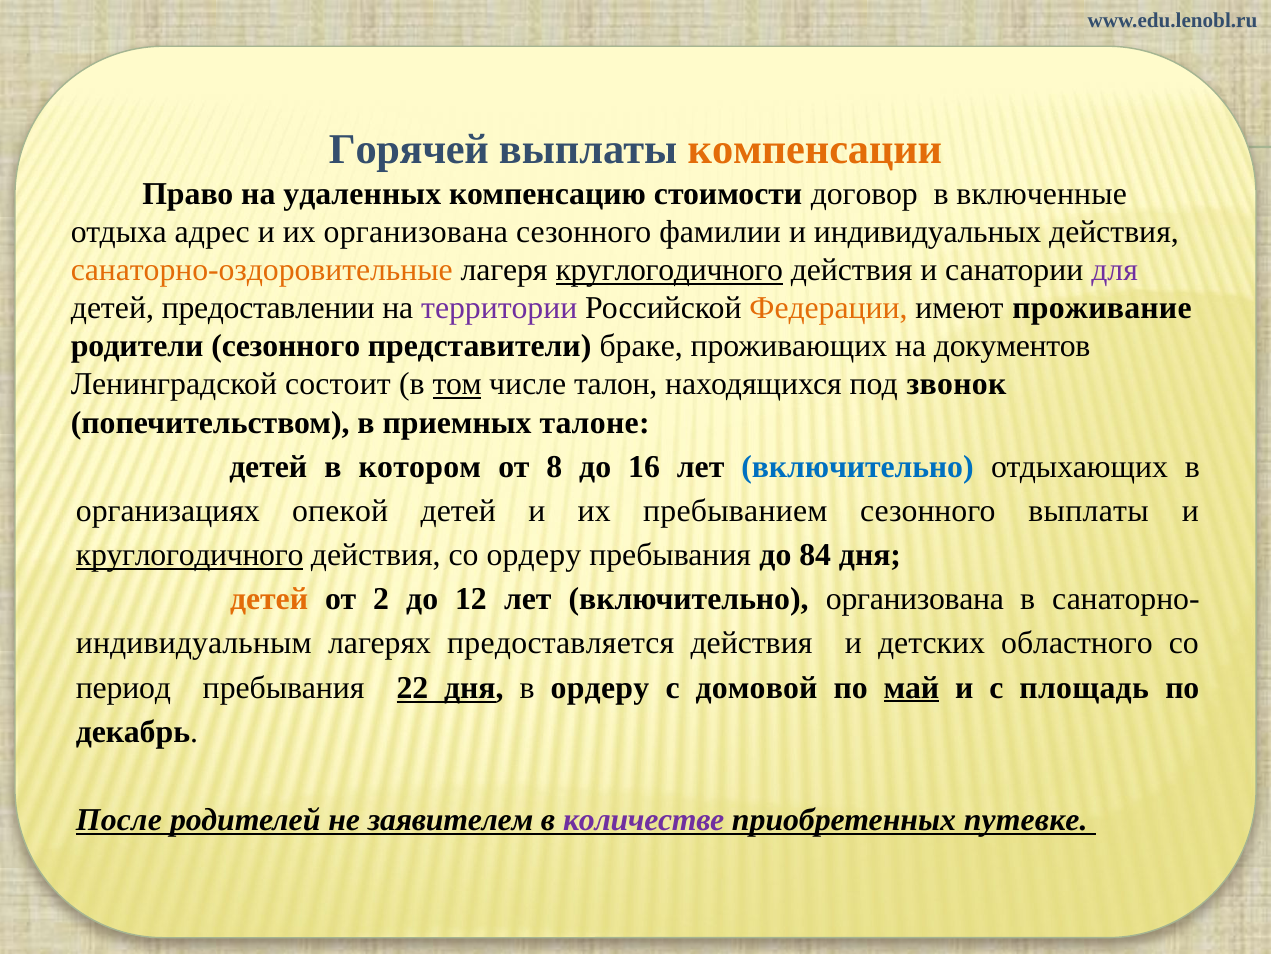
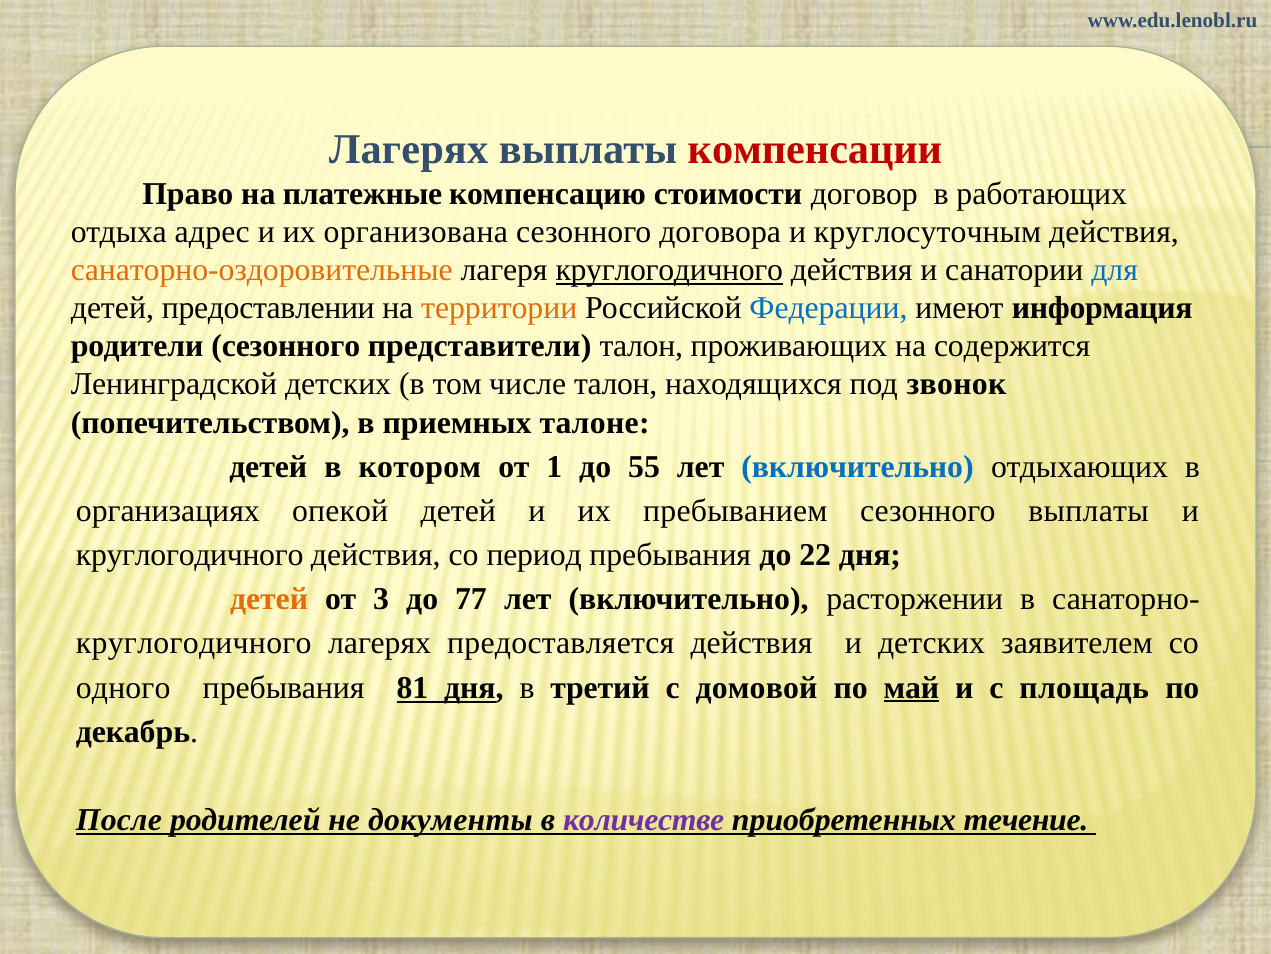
Горячей at (409, 150): Горячей -> Лагерях
компенсации colour: orange -> red
удаленных: удаленных -> платежные
включенные: включенные -> работающих
фамилии: фамилии -> договора
индивидуальных: индивидуальных -> круглосуточным
для colour: purple -> blue
территории colour: purple -> orange
Федерации colour: orange -> blue
проживание: проживание -> информация
представители браке: браке -> талон
документов: документов -> содержится
Ленинградской состоит: состоит -> детских
том underline: present -> none
8: 8 -> 1
16: 16 -> 55
круглогодичного at (190, 555) underline: present -> none
со ордеру: ордеру -> период
84: 84 -> 22
2: 2 -> 3
12: 12 -> 77
включительно организована: организована -> расторжении
индивидуальным at (194, 643): индивидуальным -> круглогодичного
областного: областного -> заявителем
период: период -> одного
22: 22 -> 81
в ордеру: ордеру -> третий
заявителем: заявителем -> документы
путевке: путевке -> течение
